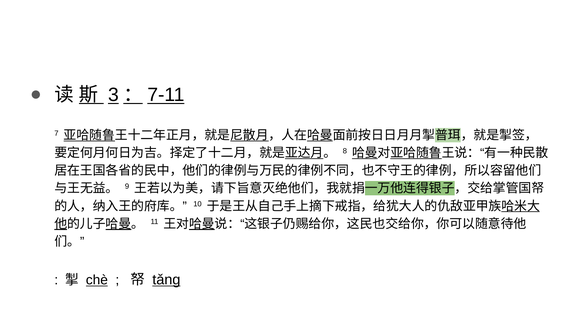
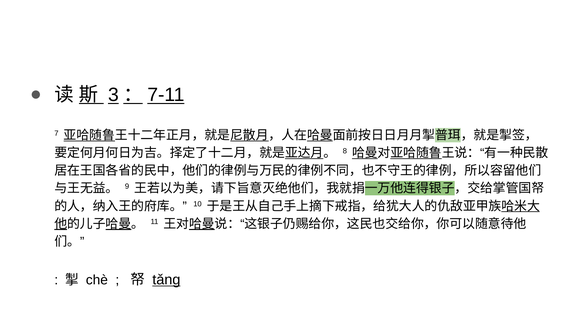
chè underline: present -> none
